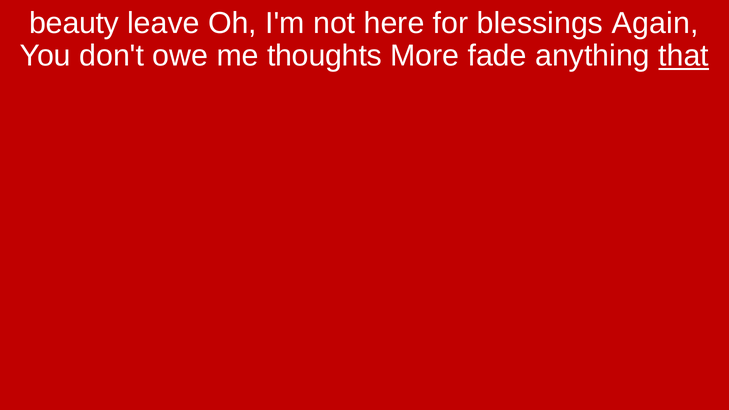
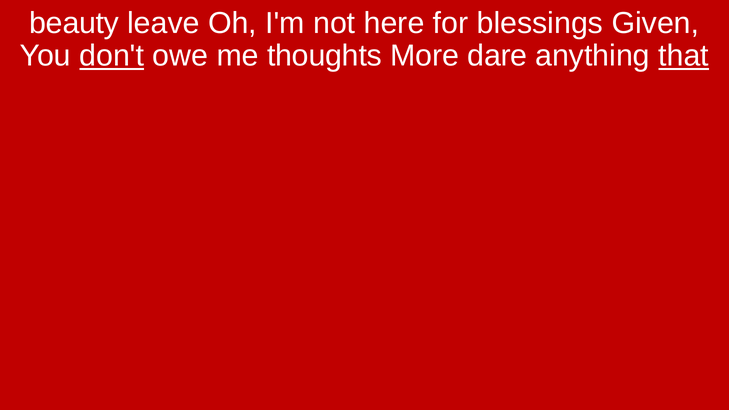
Again: Again -> Given
don't underline: none -> present
fade: fade -> dare
